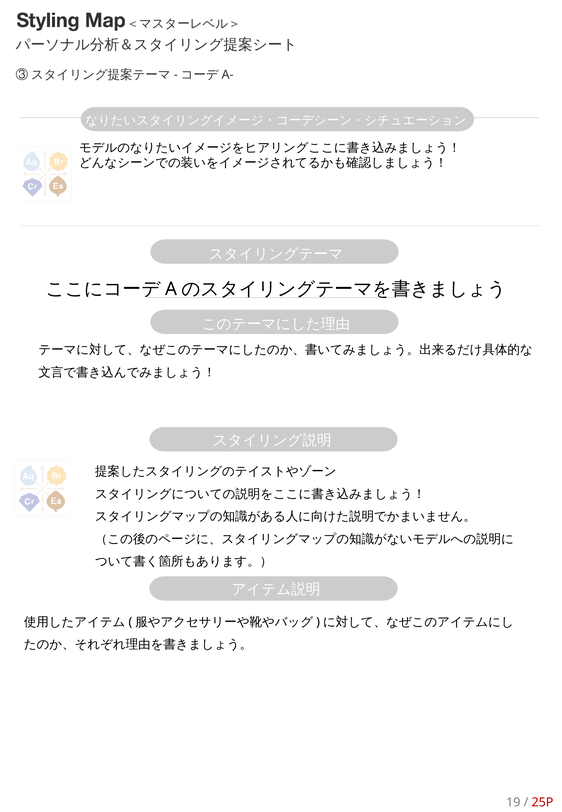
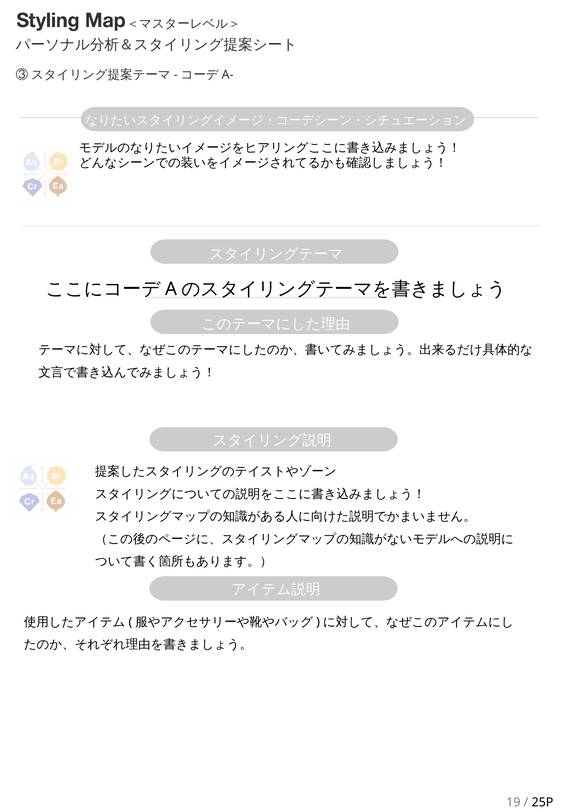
25P colour: red -> black
